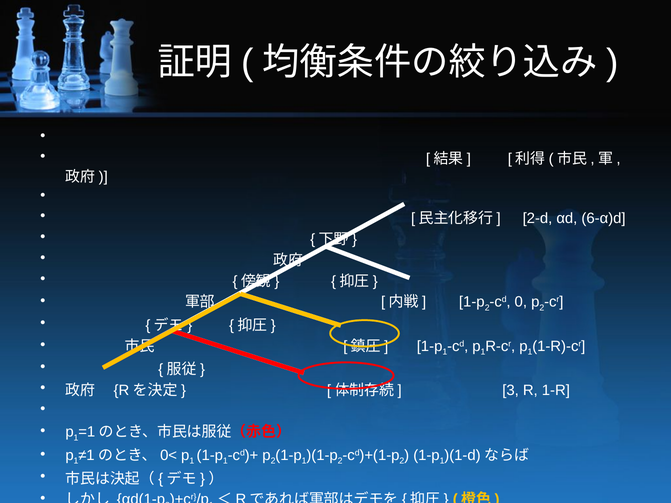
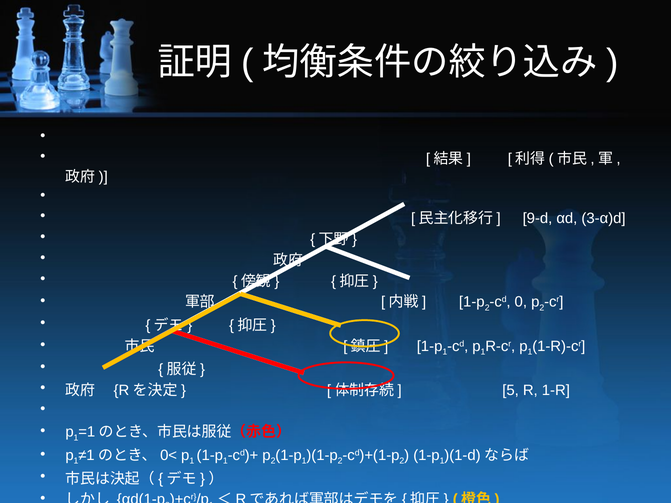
2-d: 2-d -> 9-d
6-α)d: 6-α)d -> 3-α)d
3: 3 -> 5
